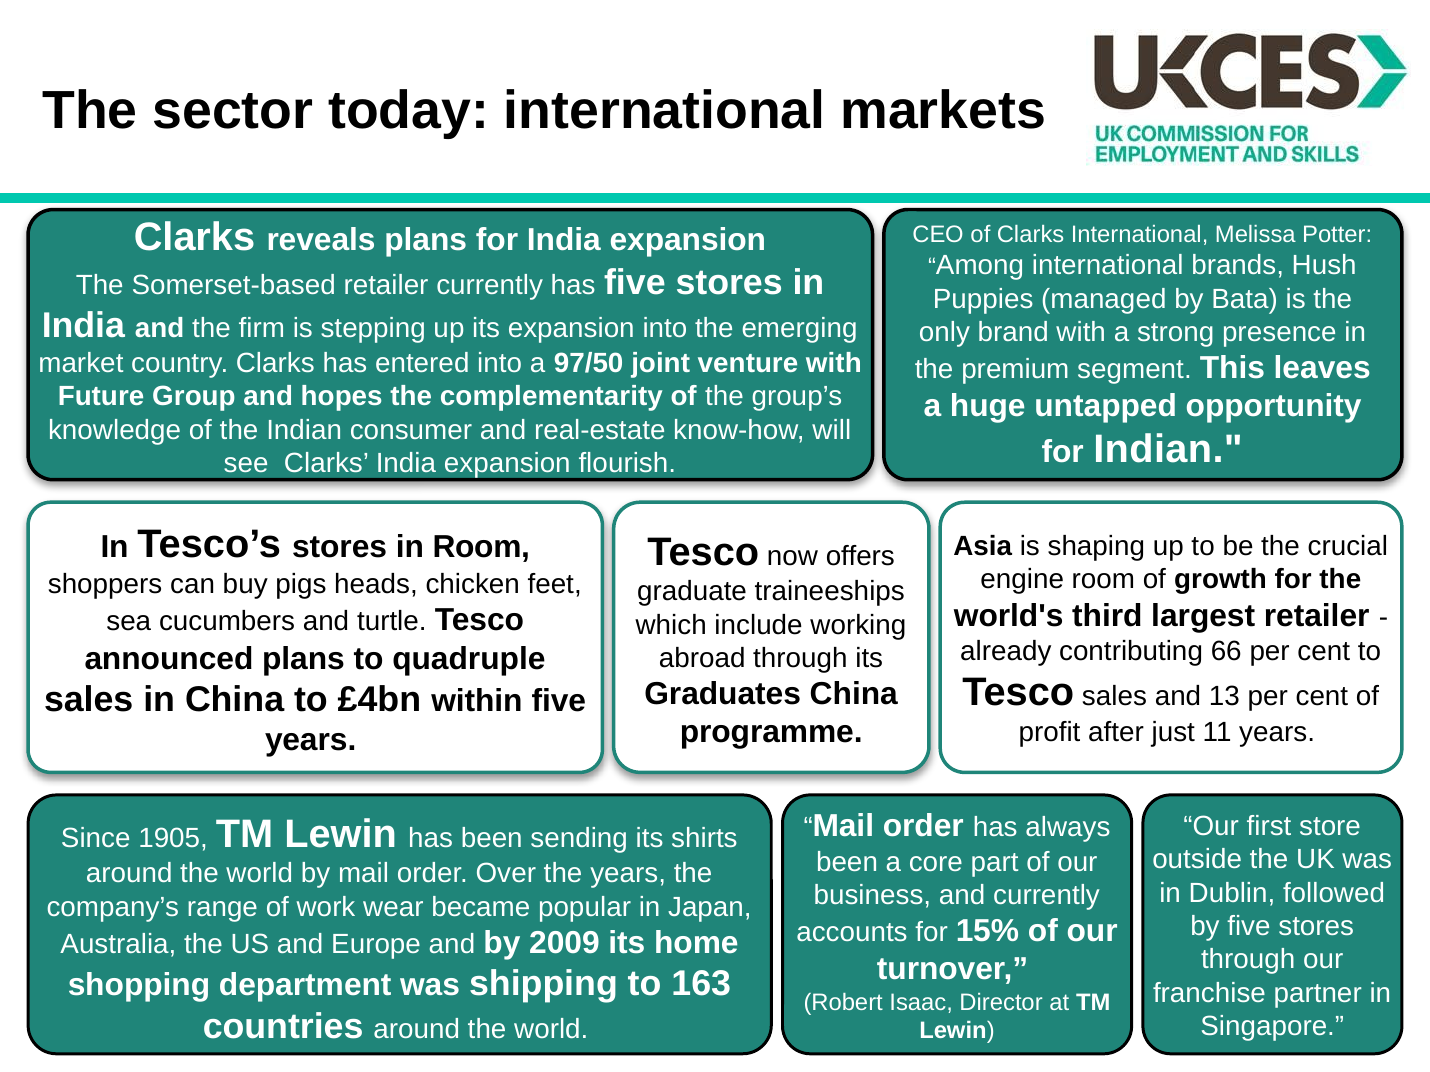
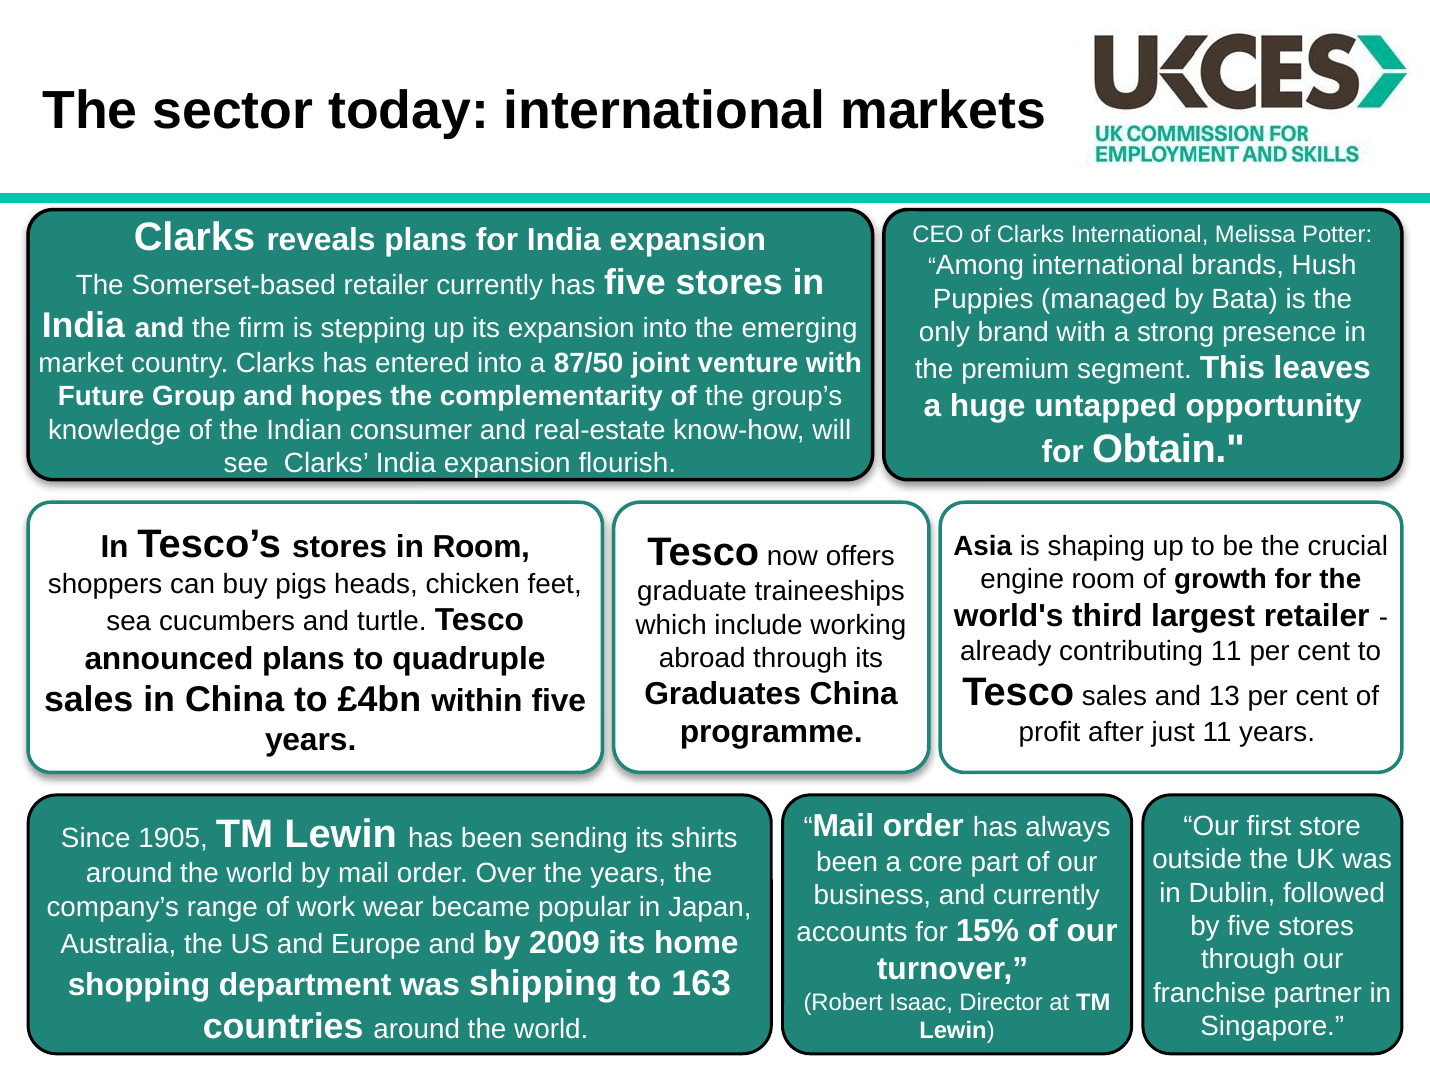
97/50: 97/50 -> 87/50
for Indian: Indian -> Obtain
contributing 66: 66 -> 11
